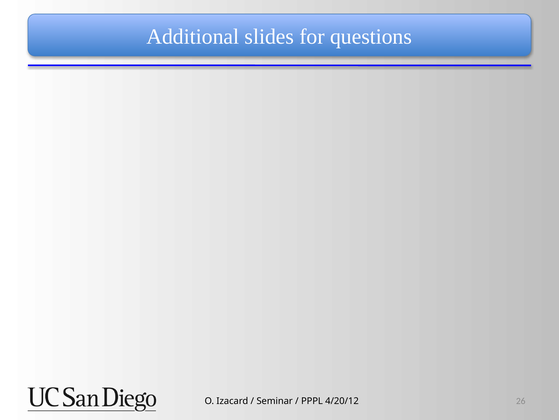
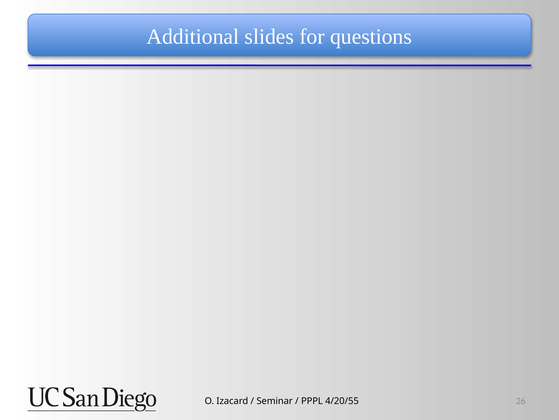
4/20/12: 4/20/12 -> 4/20/55
